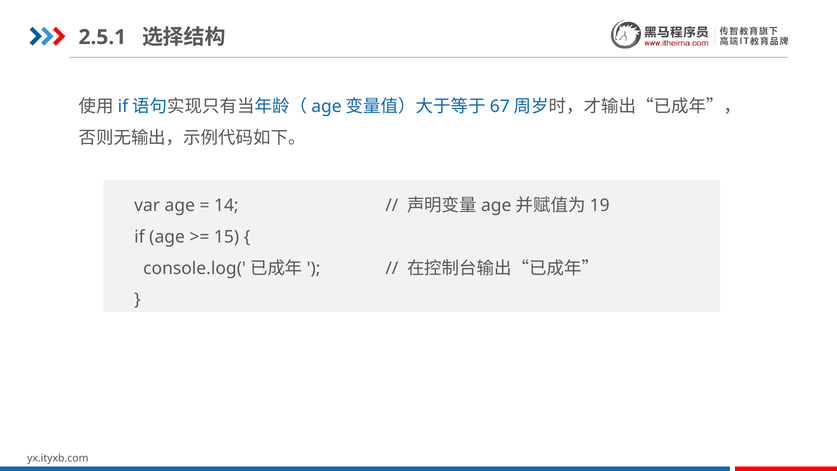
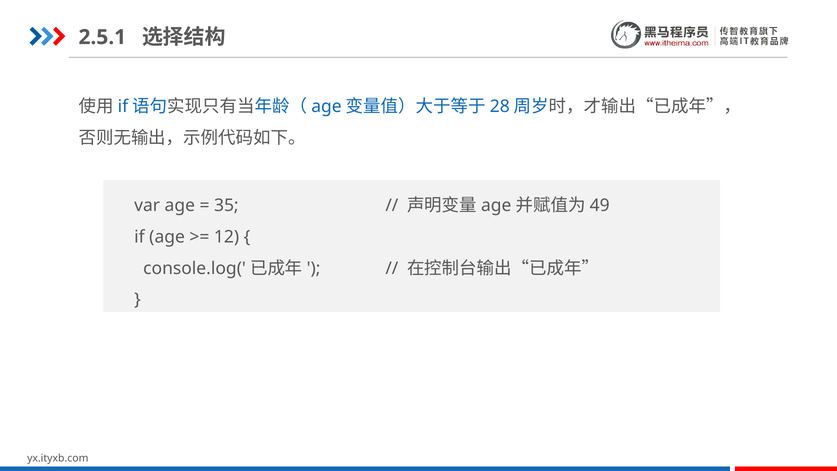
67: 67 -> 28
14: 14 -> 35
19: 19 -> 49
15: 15 -> 12
